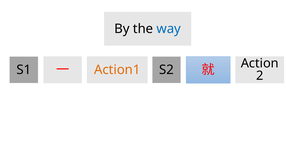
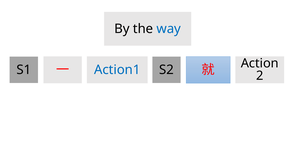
Action1 colour: orange -> blue
